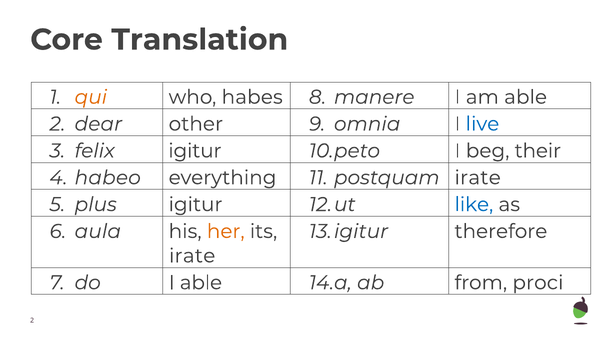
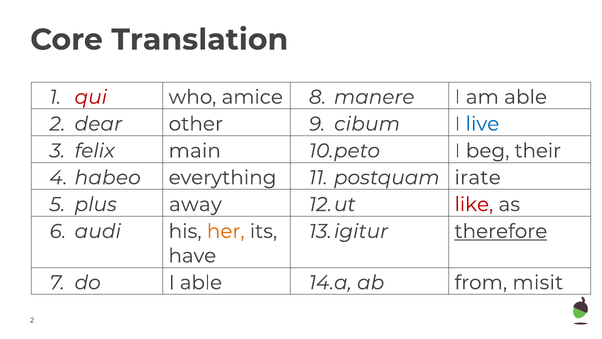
qui colour: orange -> red
habes: habes -> amice
omnia: omnia -> cibum
felix igitur: igitur -> main
plus igitur: igitur -> away
like colour: blue -> red
aula: aula -> audi
therefore underline: none -> present
irate at (192, 256): irate -> have
proci: proci -> misit
